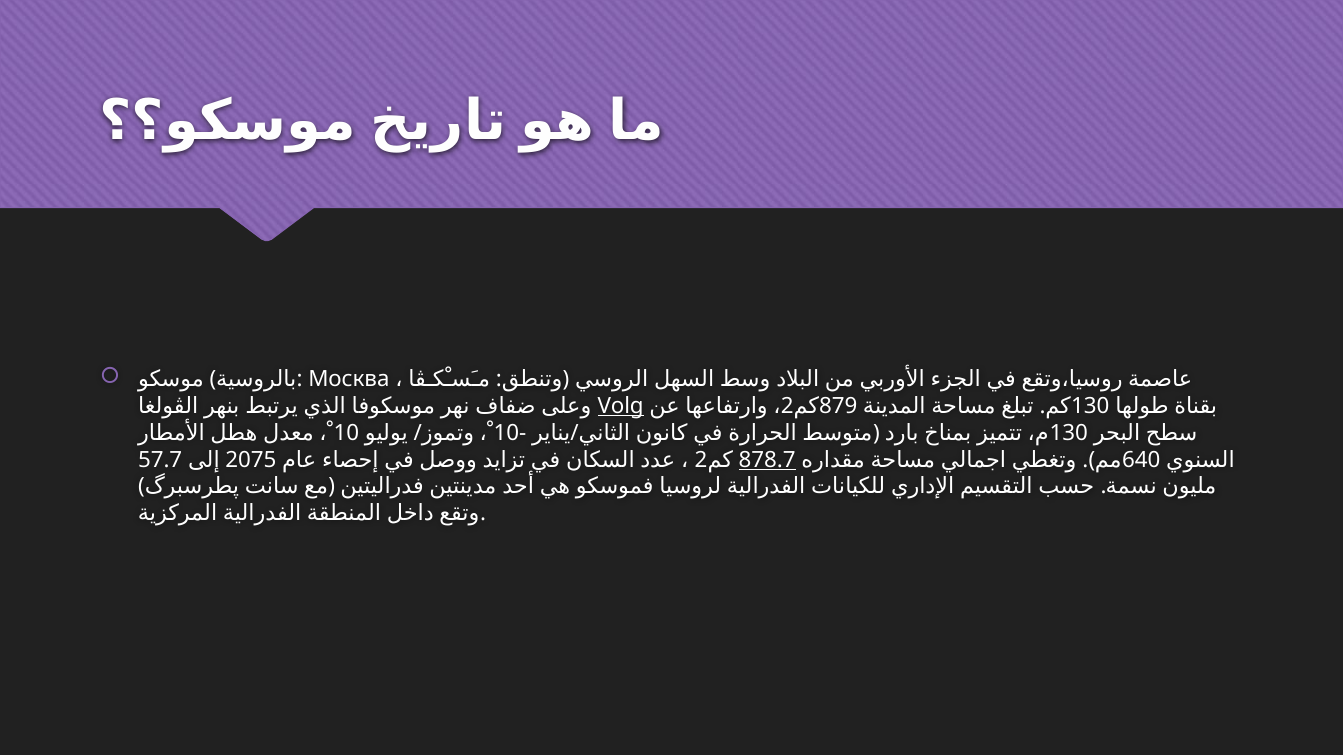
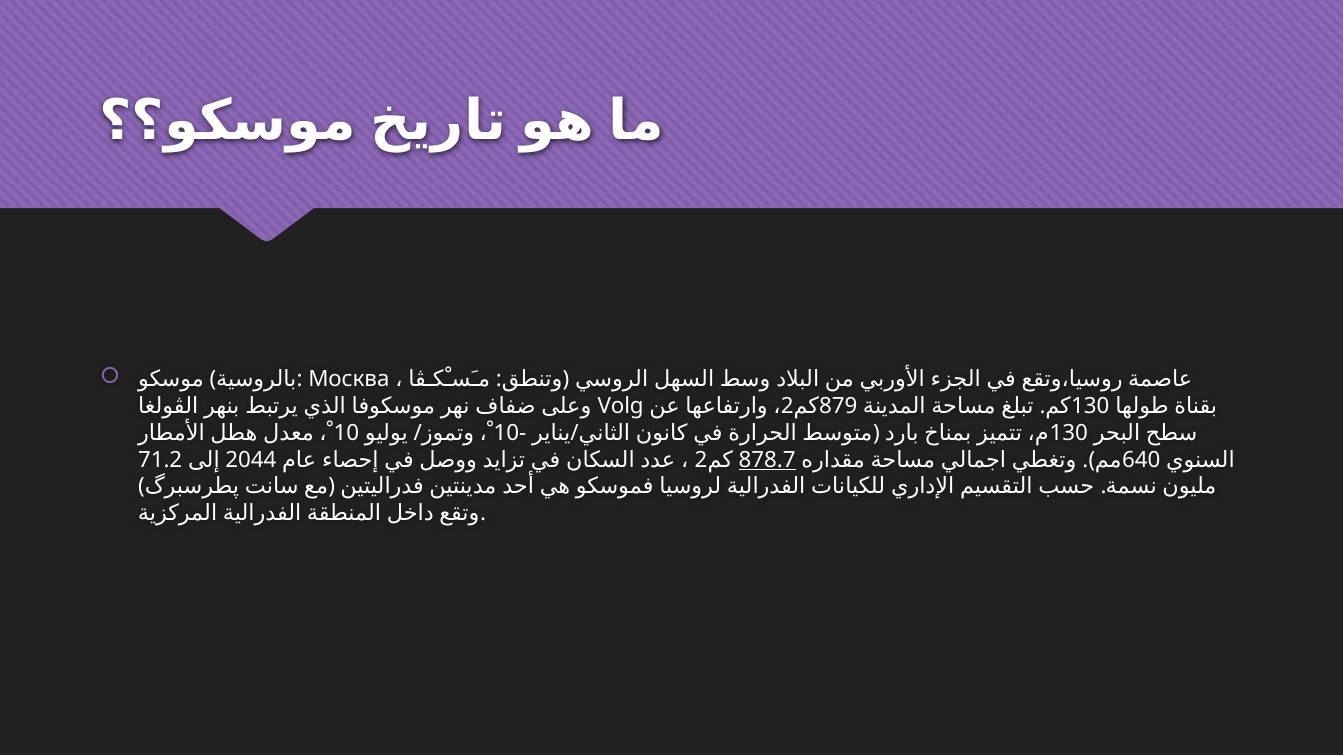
Volg underline: present -> none
57.7: 57.7 -> 71.2
2075: 2075 -> 2044
